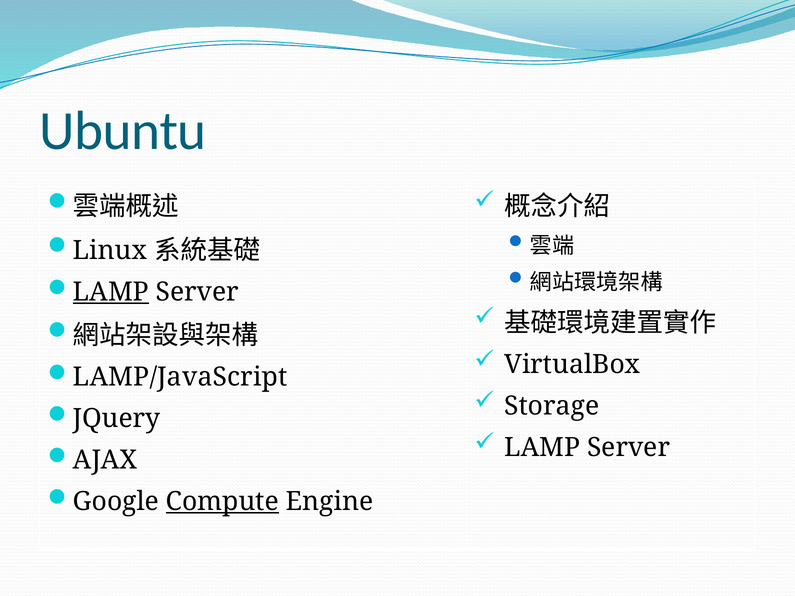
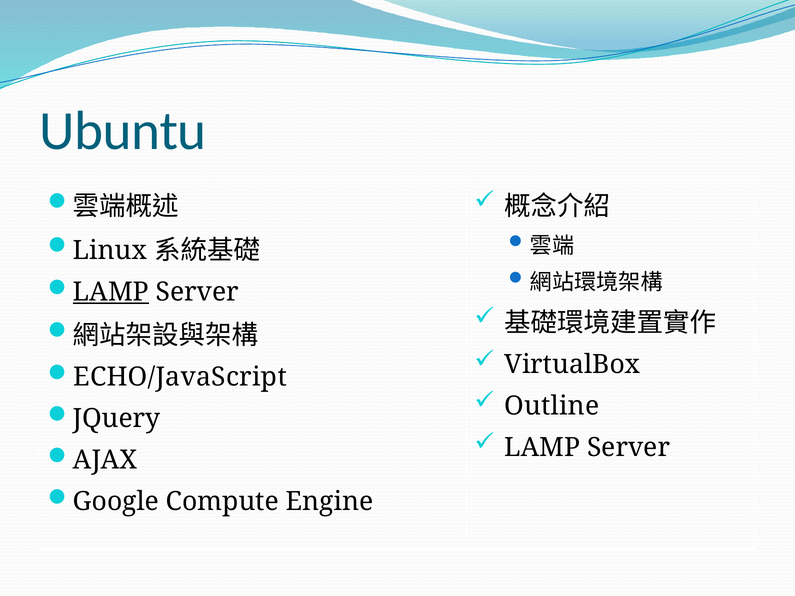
LAMP/JavaScript: LAMP/JavaScript -> ECHO/JavaScript
Storage: Storage -> Outline
Compute underline: present -> none
